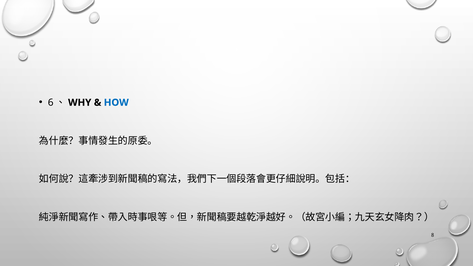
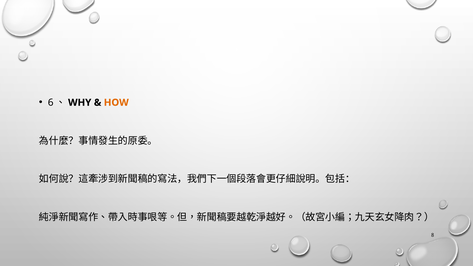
HOW colour: blue -> orange
